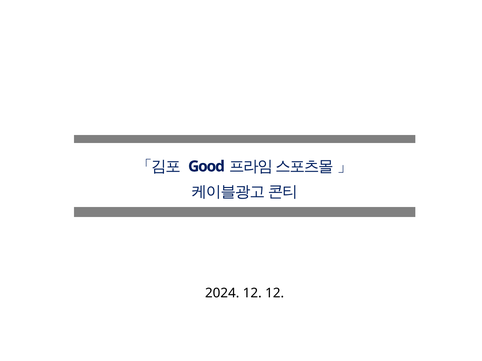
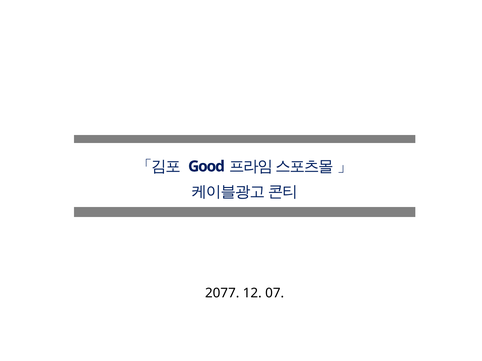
2024: 2024 -> 2077
12 12: 12 -> 07
